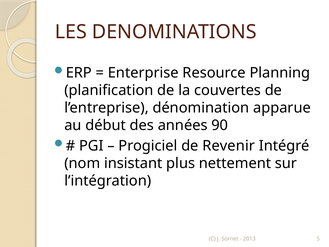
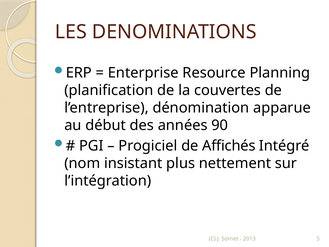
Revenir: Revenir -> Affichés
